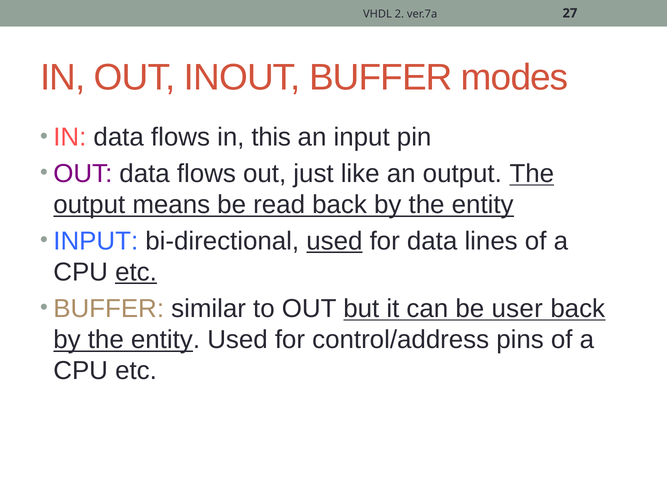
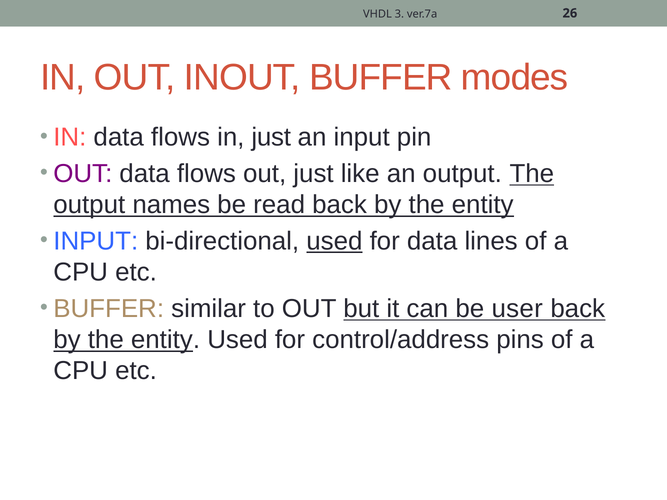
2: 2 -> 3
27: 27 -> 26
in this: this -> just
means: means -> names
etc at (136, 272) underline: present -> none
